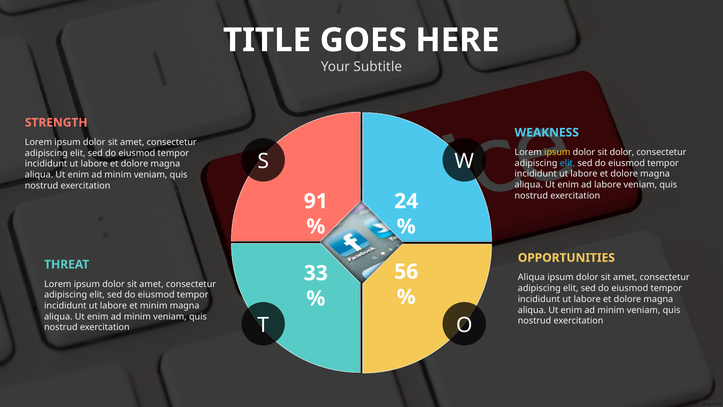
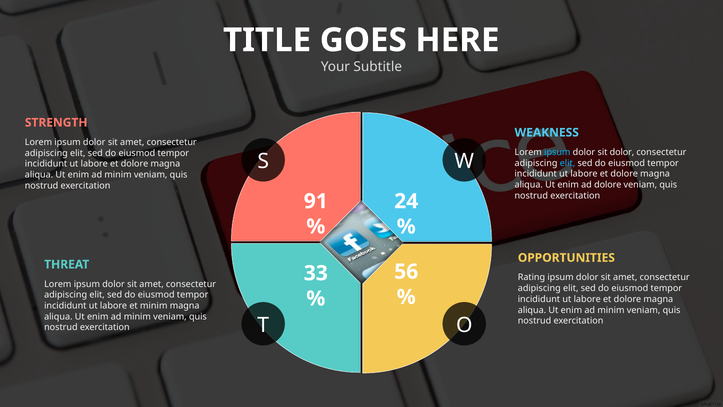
ipsum at (557, 152) colour: yellow -> light blue
ad labore: labore -> dolore
Aliqua at (531, 277): Aliqua -> Rating
